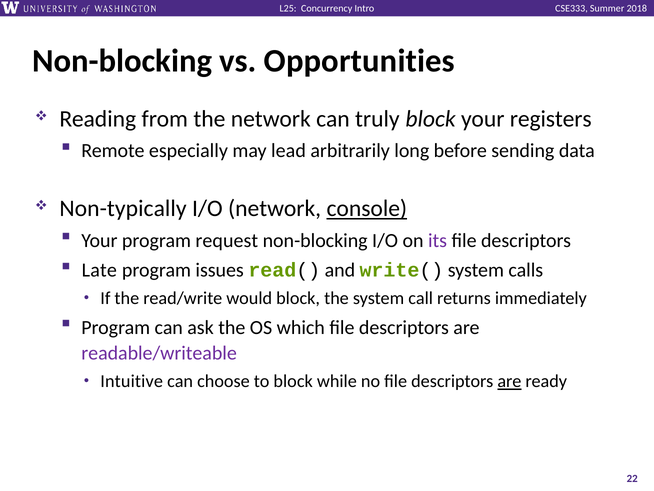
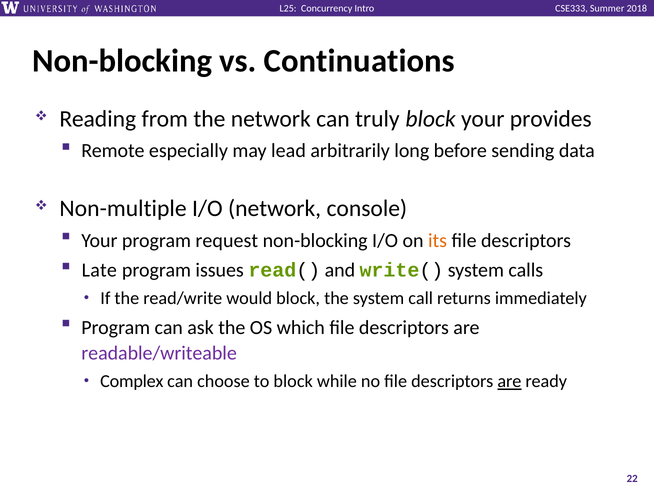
Opportunities: Opportunities -> Continuations
registers: registers -> provides
Non-typically: Non-typically -> Non-multiple
console underline: present -> none
its colour: purple -> orange
Intuitive: Intuitive -> Complex
